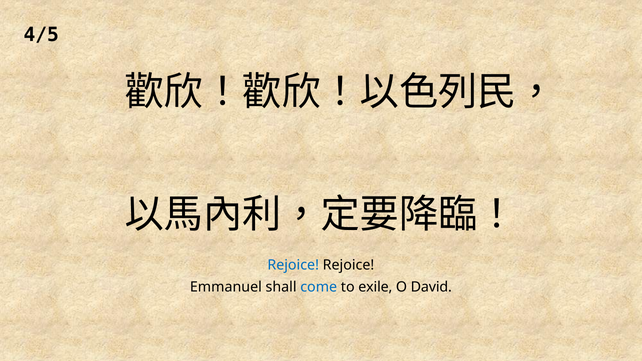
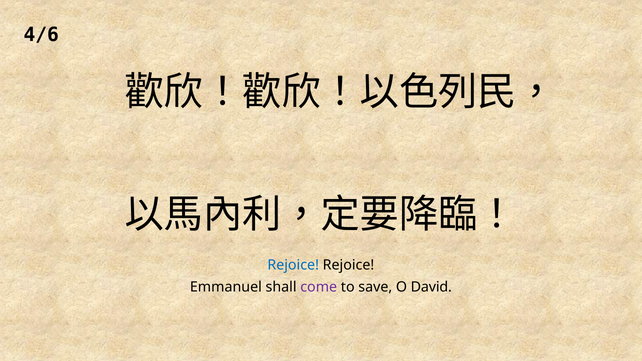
4/5: 4/5 -> 4/6
come colour: blue -> purple
exile: exile -> save
